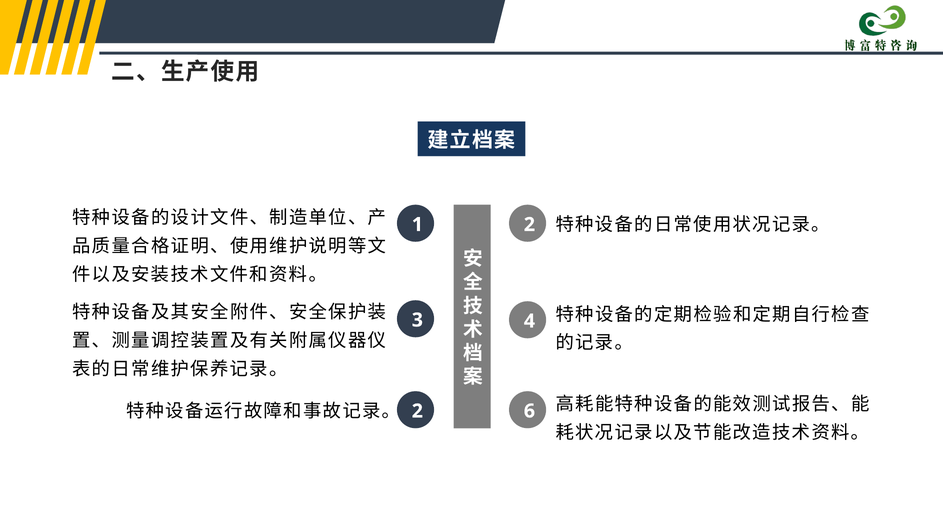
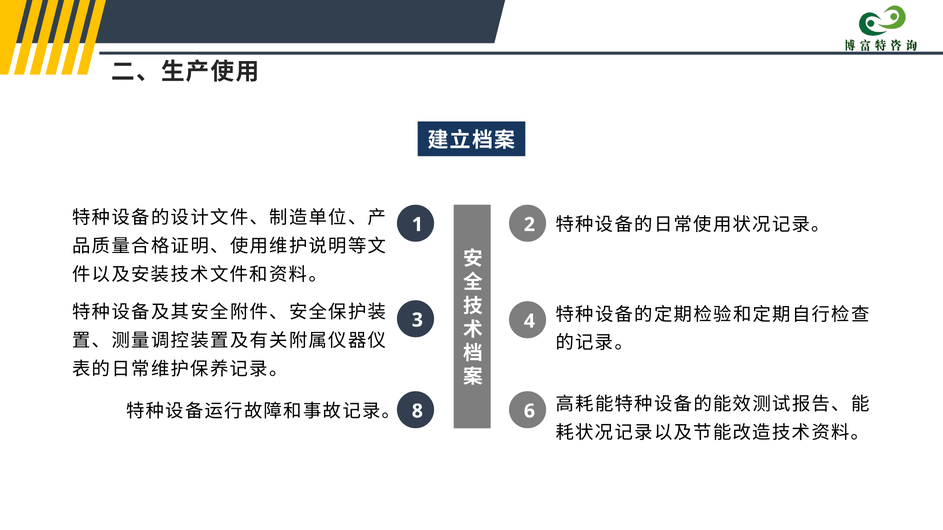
2 at (417, 411): 2 -> 8
